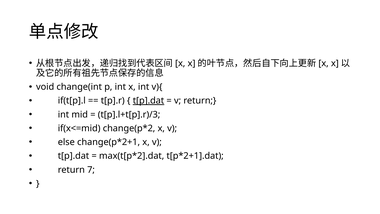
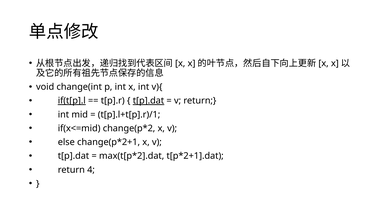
if(t[p].l underline: none -> present
t[p].l+t[p].r)/3: t[p].l+t[p].r)/3 -> t[p].l+t[p].r)/1
7: 7 -> 4
